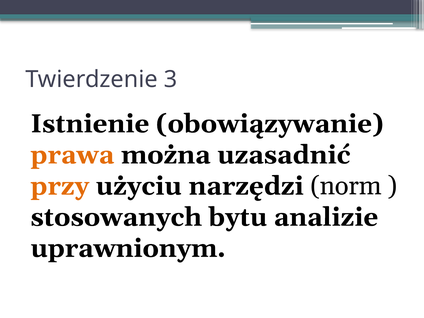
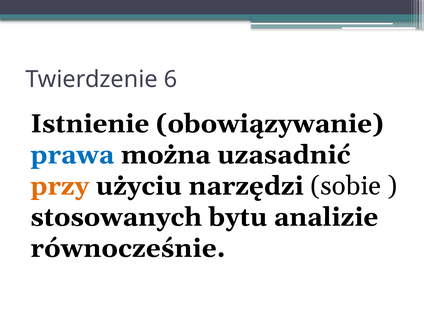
3: 3 -> 6
prawa colour: orange -> blue
norm: norm -> sobie
uprawnionym: uprawnionym -> równocześnie
